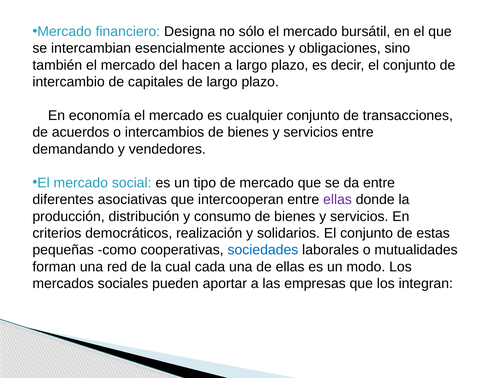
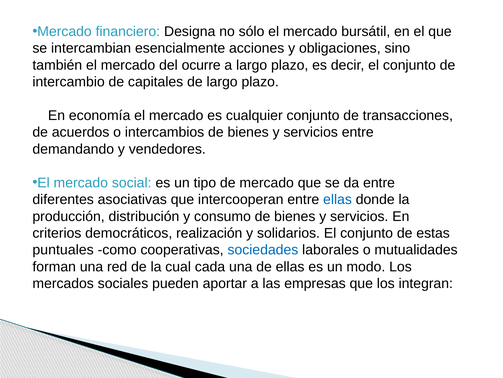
hacen: hacen -> ocurre
ellas at (338, 199) colour: purple -> blue
pequeñas: pequeñas -> puntuales
